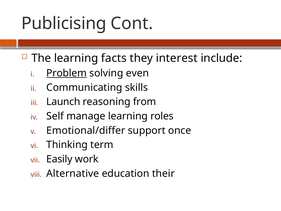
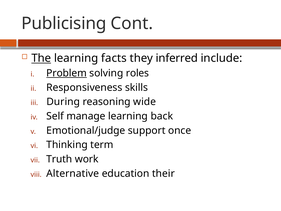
The underline: none -> present
interest: interest -> inferred
even: even -> roles
Communicating: Communicating -> Responsiveness
Launch: Launch -> During
from: from -> wide
roles: roles -> back
Emotional/differ: Emotional/differ -> Emotional/judge
Easily: Easily -> Truth
